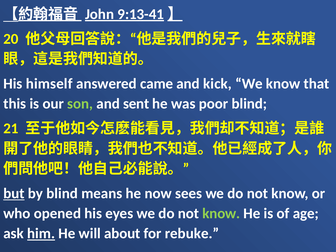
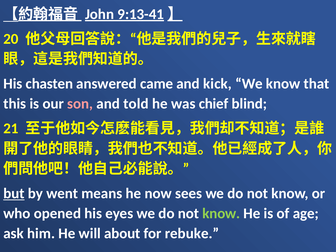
himself: himself -> chasten
son colour: light green -> pink
sent: sent -> told
poor: poor -> chief
by blind: blind -> went
him underline: present -> none
